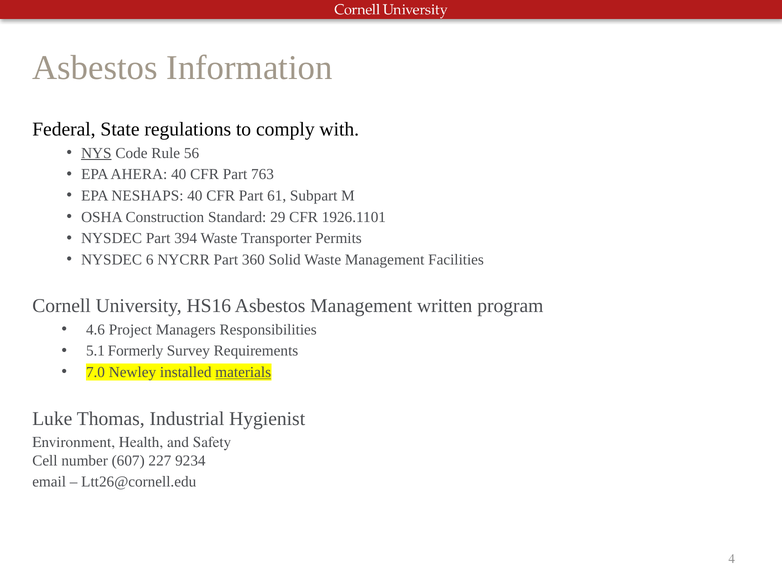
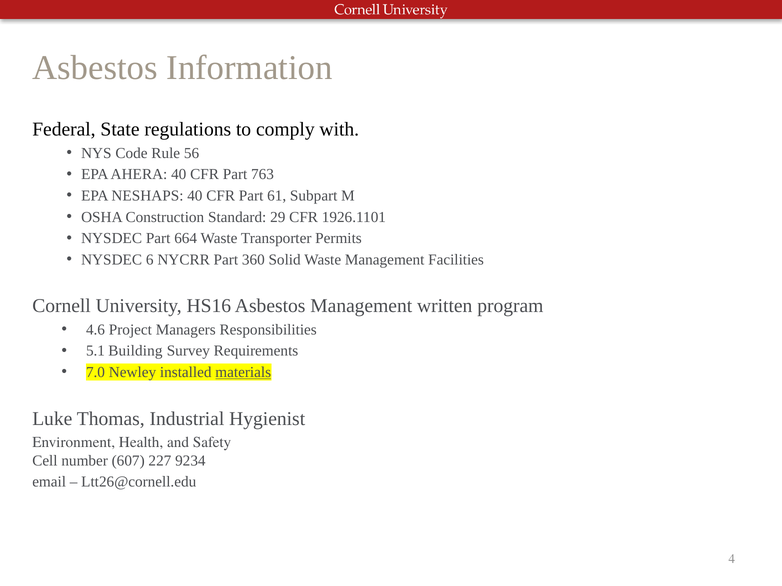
NYS underline: present -> none
394: 394 -> 664
Formerly: Formerly -> Building
